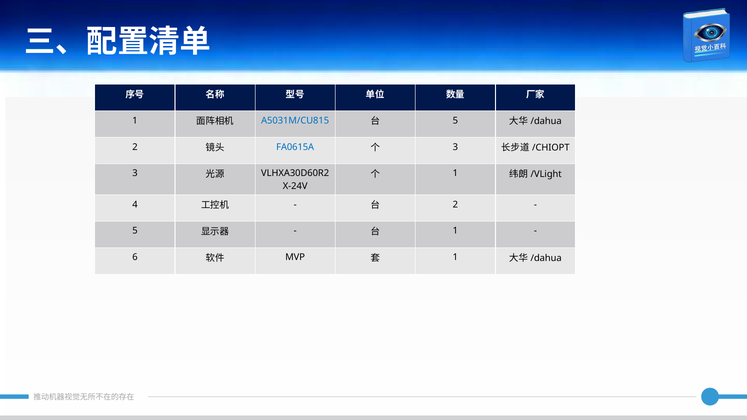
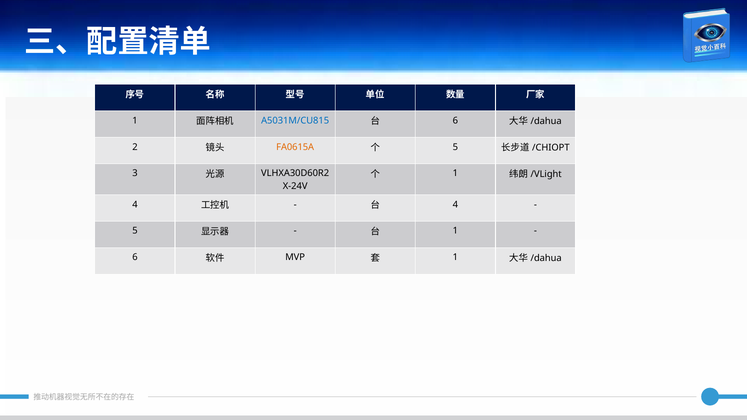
5 at (455, 121): 5 -> 6
FA0615A colour: blue -> orange
3 at (455, 147): 3 -> 5
2 at (455, 205): 2 -> 4
